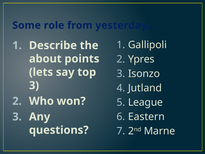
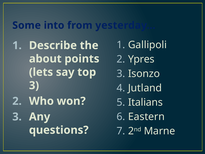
role: role -> into
League: League -> Italians
